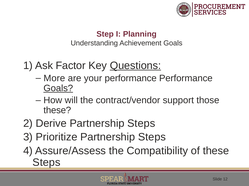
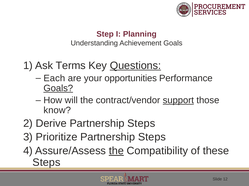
Factor: Factor -> Terms
More: More -> Each
your performance: performance -> opportunities
support underline: none -> present
these at (57, 111): these -> know
the at (116, 151) underline: none -> present
